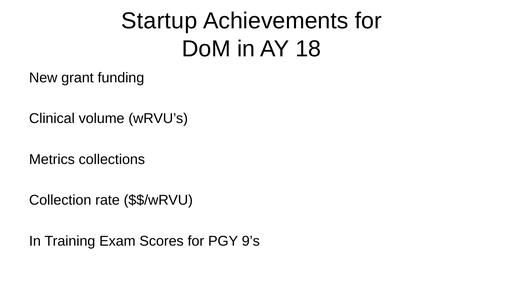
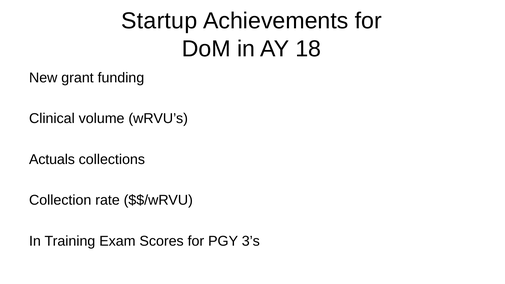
Metrics: Metrics -> Actuals
9’s: 9’s -> 3’s
